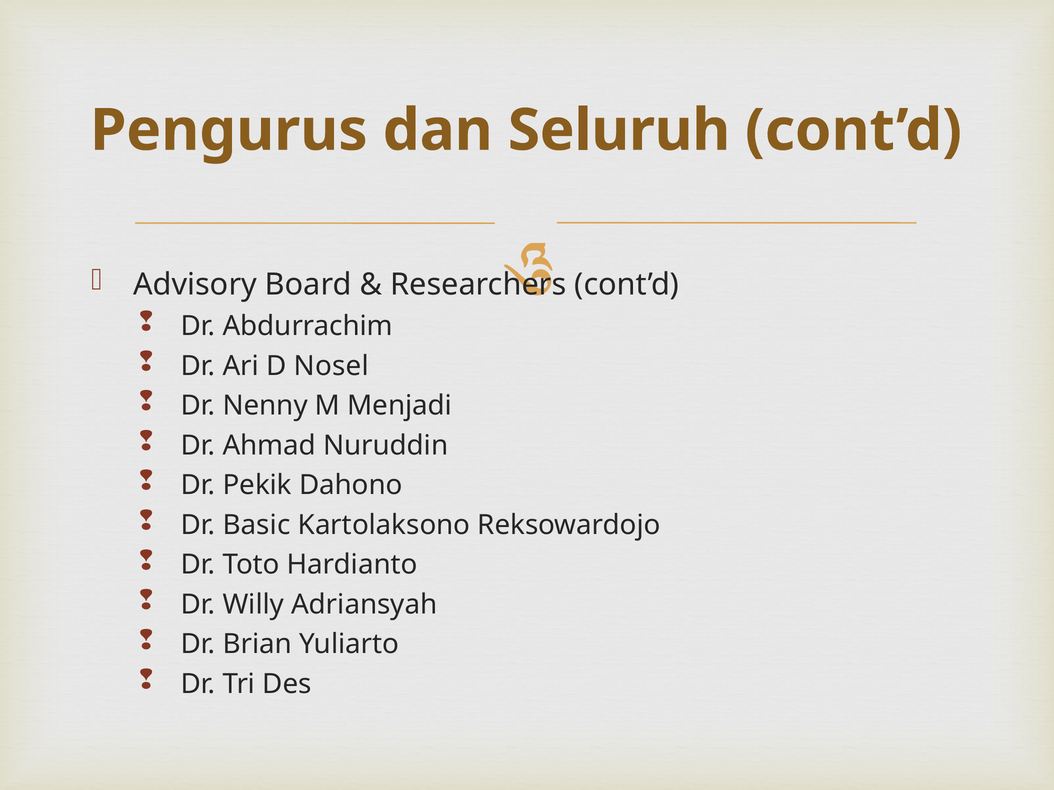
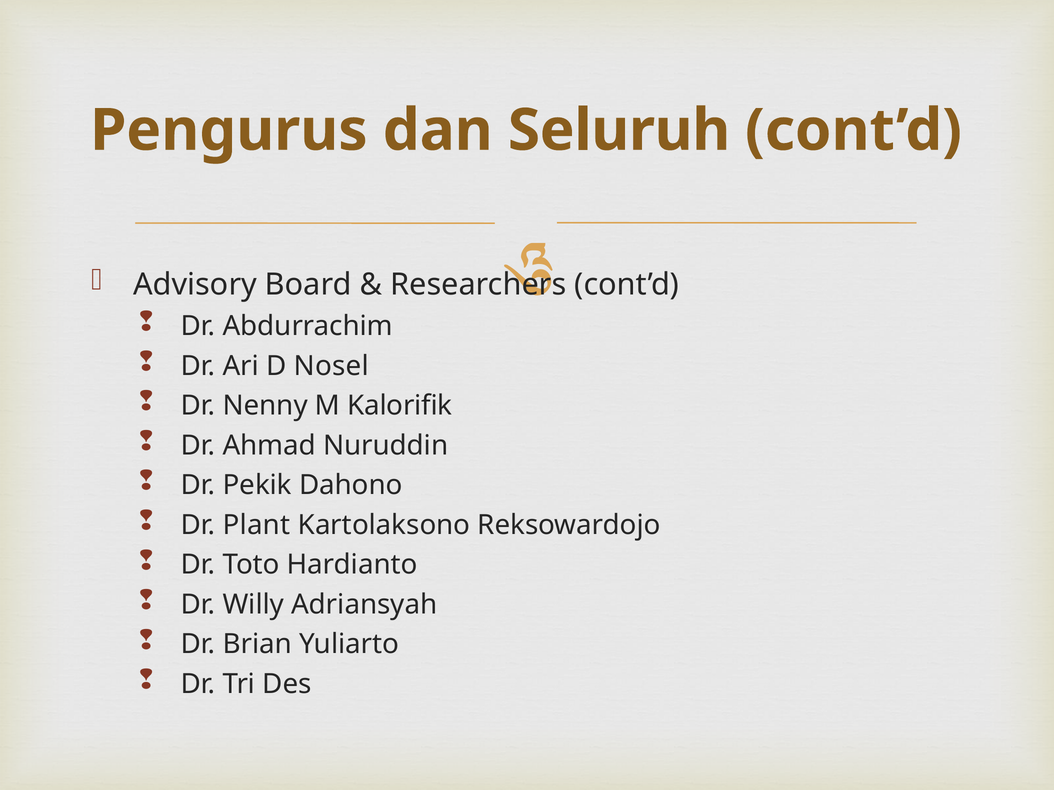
Menjadi: Menjadi -> Kalorifik
Basic: Basic -> Plant
